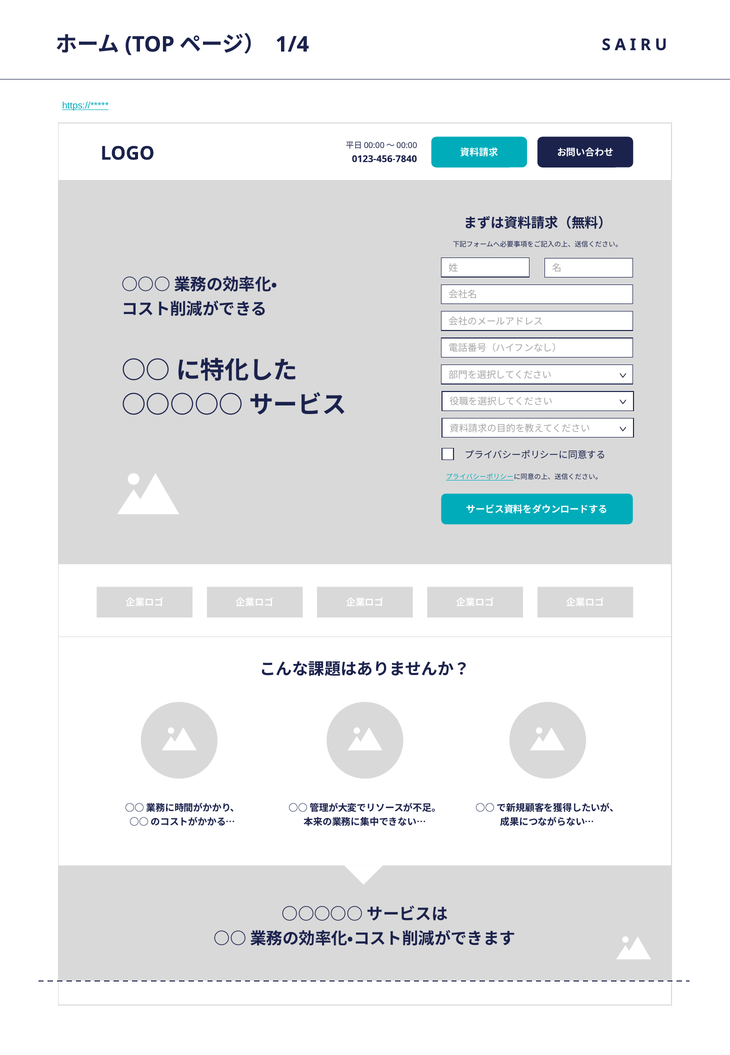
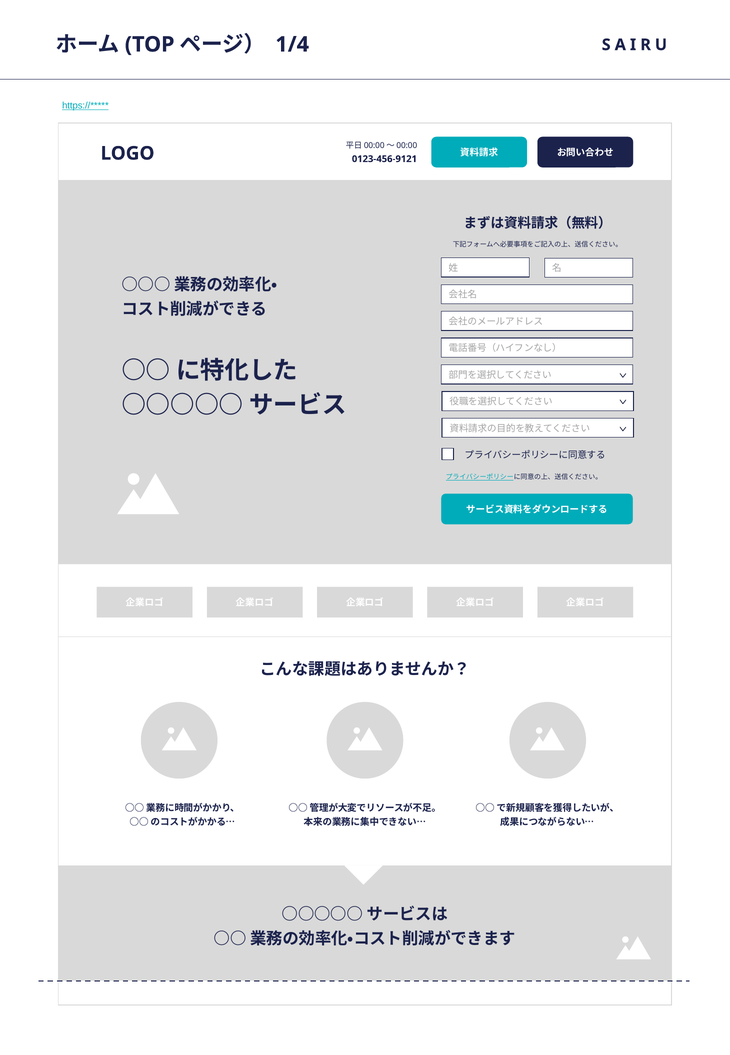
0123-456-7840: 0123-456-7840 -> 0123-456-9121
